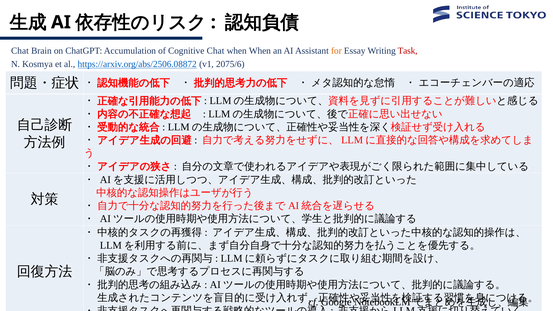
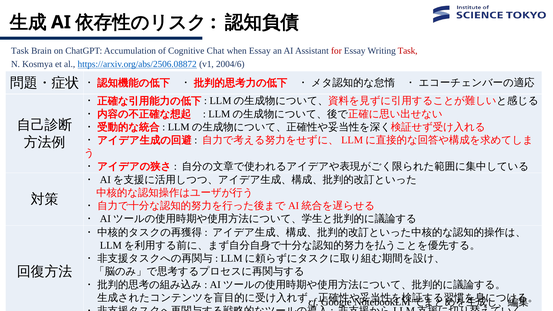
Chat at (20, 51): Chat -> Task
when When: When -> Essay
for colour: orange -> red
2075/6: 2075/6 -> 2004/6
